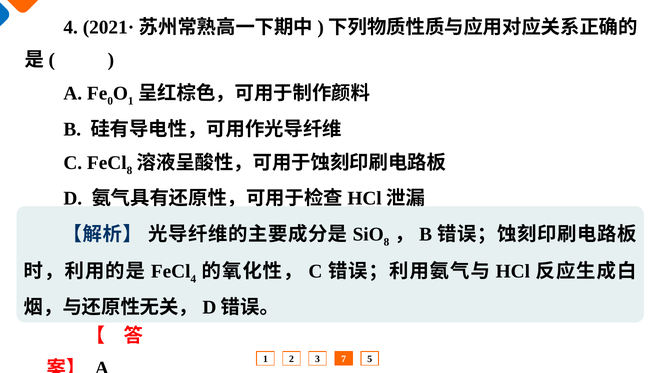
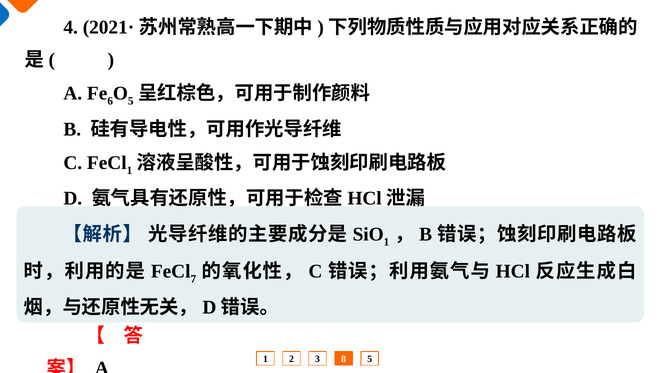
0: 0 -> 6
1 at (131, 101): 1 -> 5
8 at (129, 170): 8 -> 1
8 at (387, 242): 8 -> 1
4 at (193, 279): 4 -> 7
7: 7 -> 8
